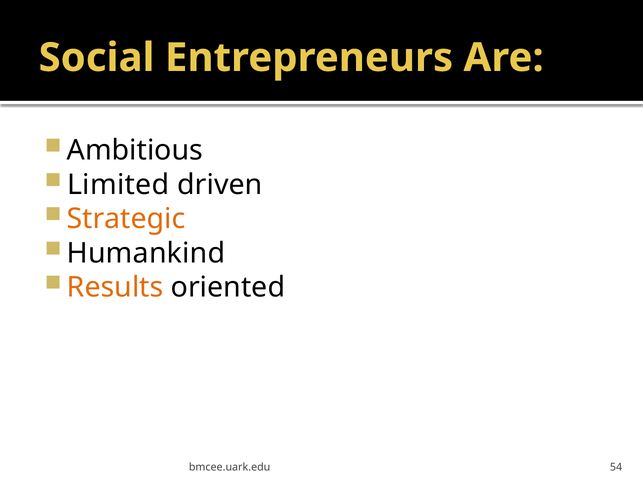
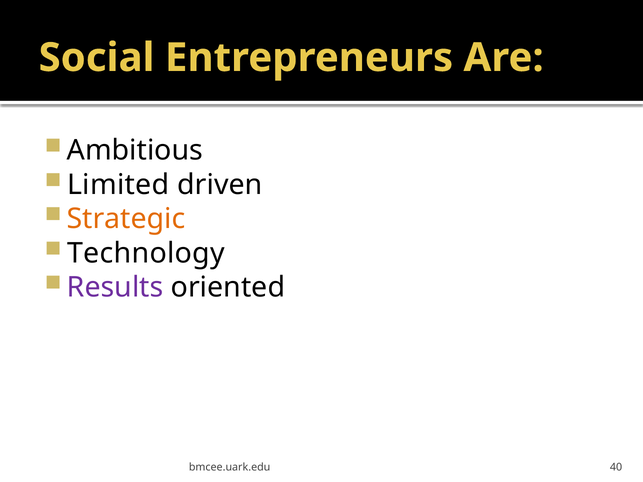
Humankind: Humankind -> Technology
Results colour: orange -> purple
54: 54 -> 40
